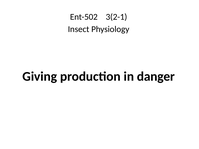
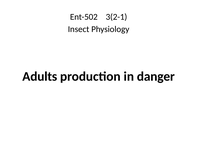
Giving: Giving -> Adults
